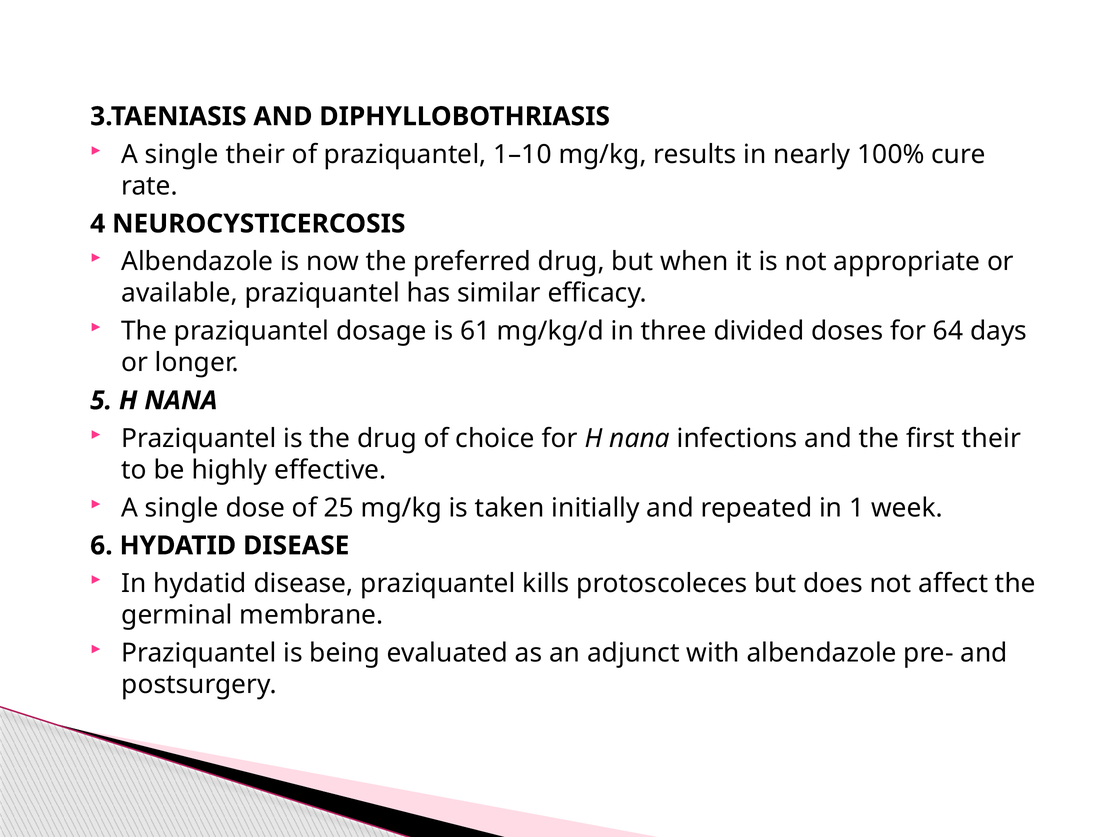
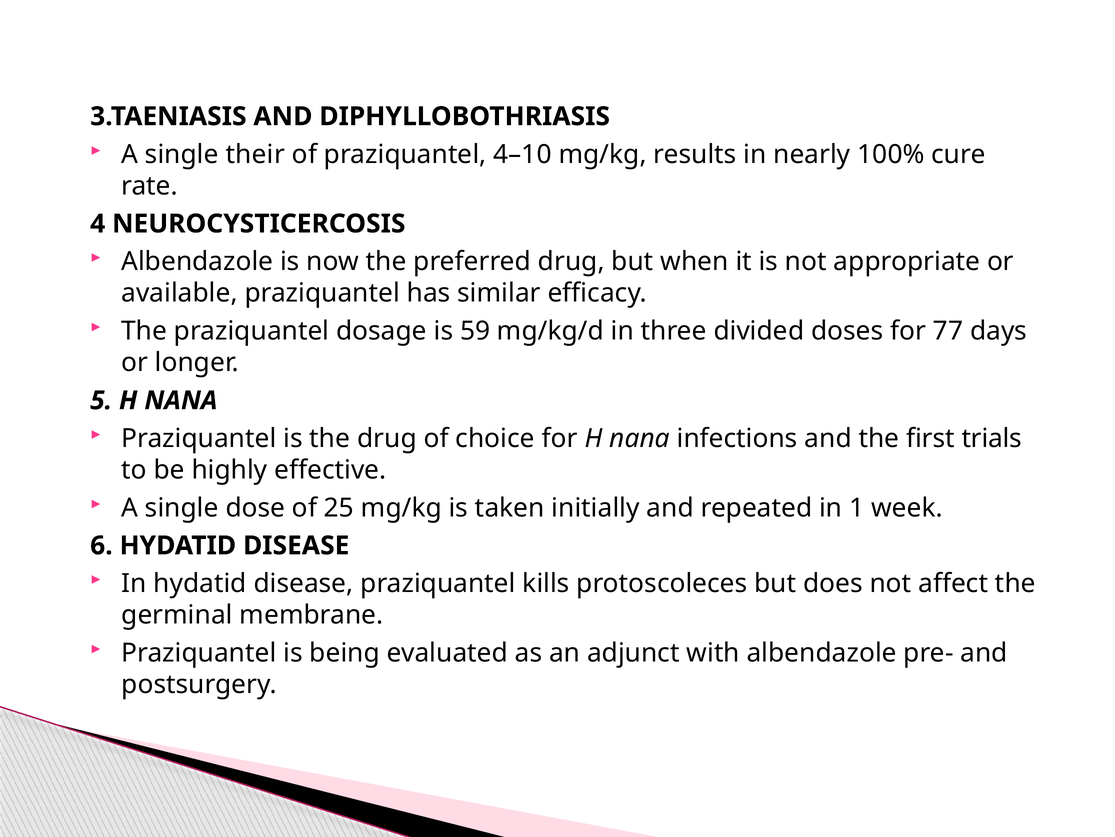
1–10: 1–10 -> 4–10
61: 61 -> 59
64: 64 -> 77
first their: their -> trials
